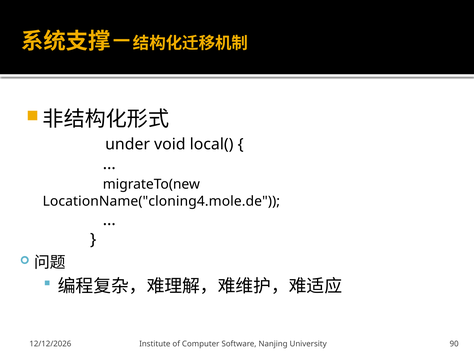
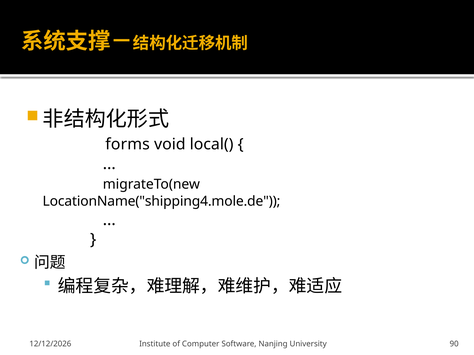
under: under -> forms
LocationName("cloning4.mole.de: LocationName("cloning4.mole.de -> LocationName("shipping4.mole.de
